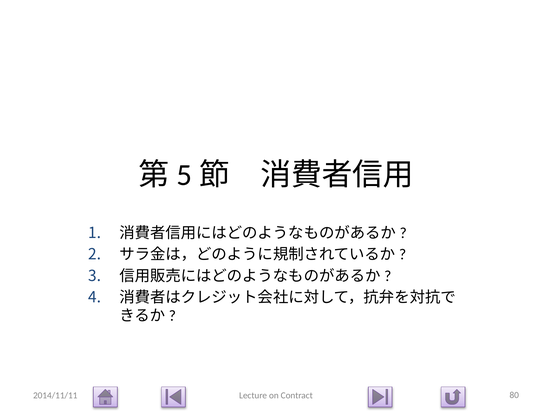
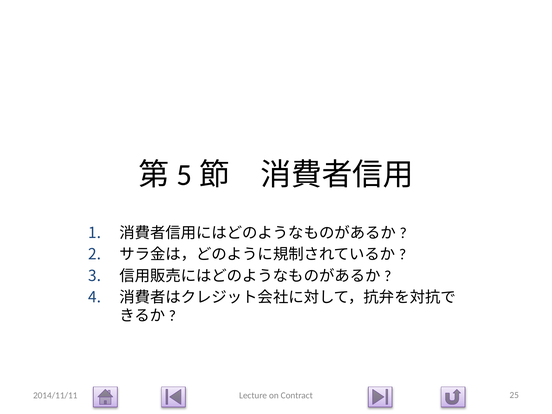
80: 80 -> 25
